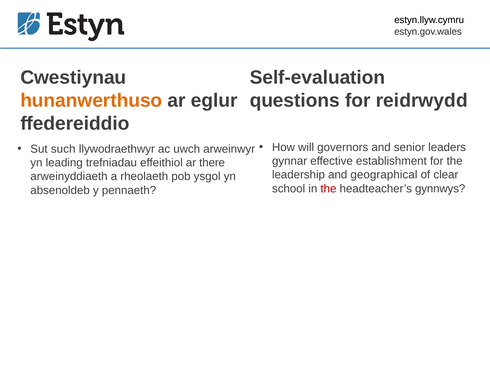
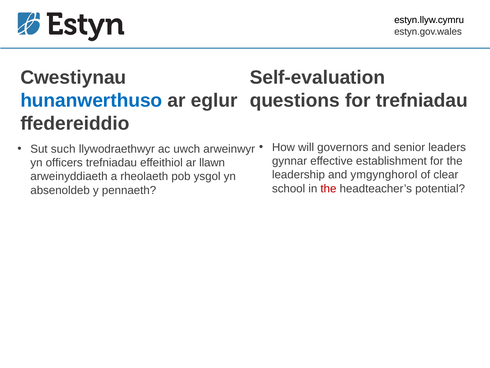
for reidrwydd: reidrwydd -> trefniadau
hunanwerthuso colour: orange -> blue
leading: leading -> officers
there: there -> llawn
geographical: geographical -> ymgynghorol
gynnwys: gynnwys -> potential
